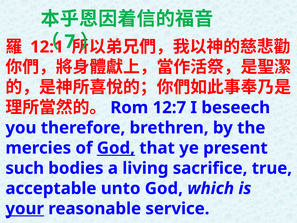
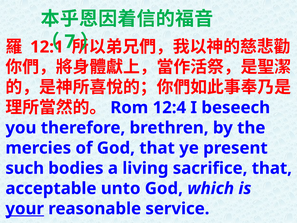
12:7: 12:7 -> 12:4
God at (116, 148) underline: present -> none
sacrifice true: true -> that
